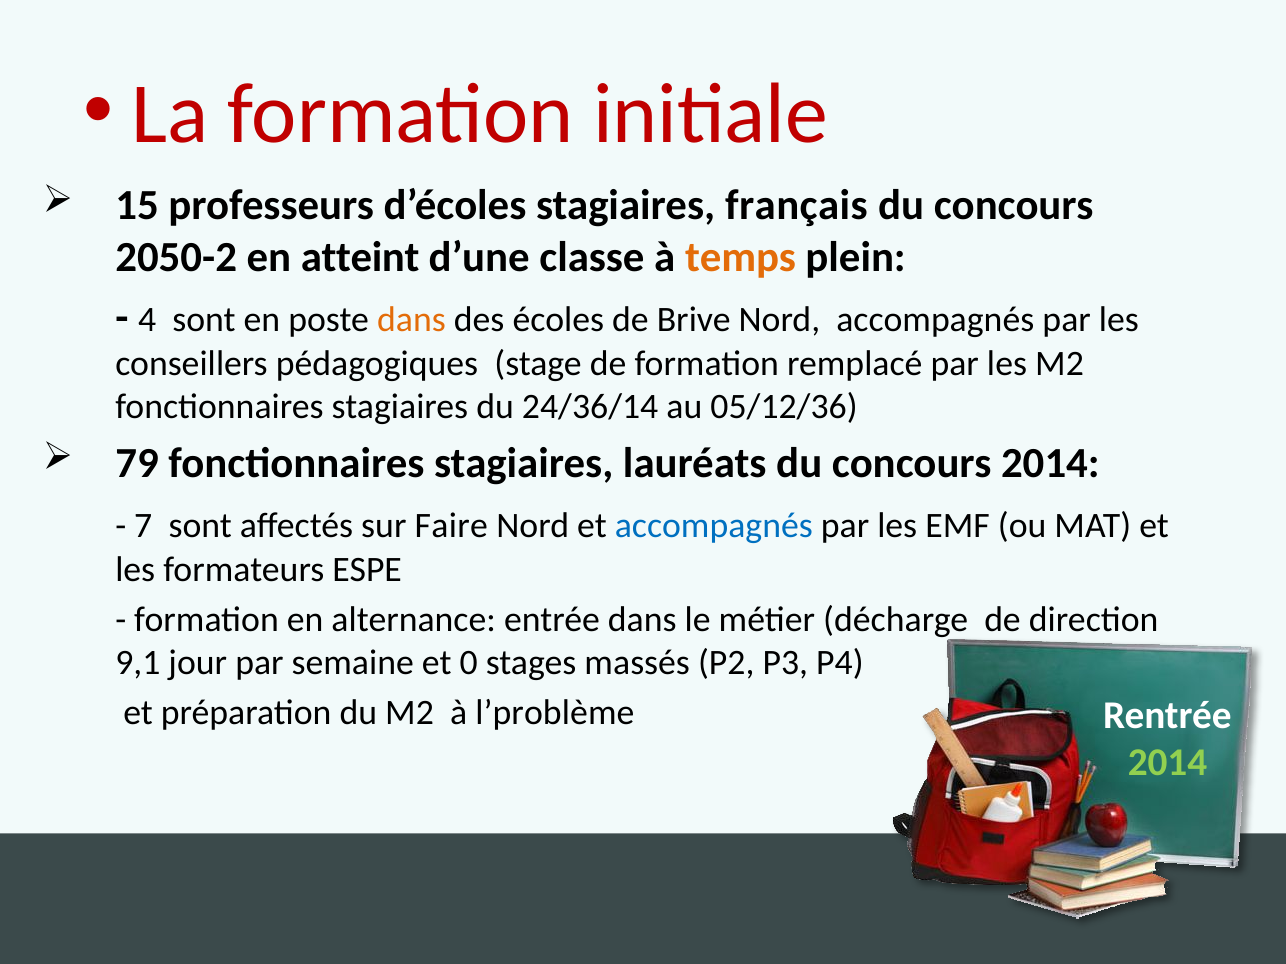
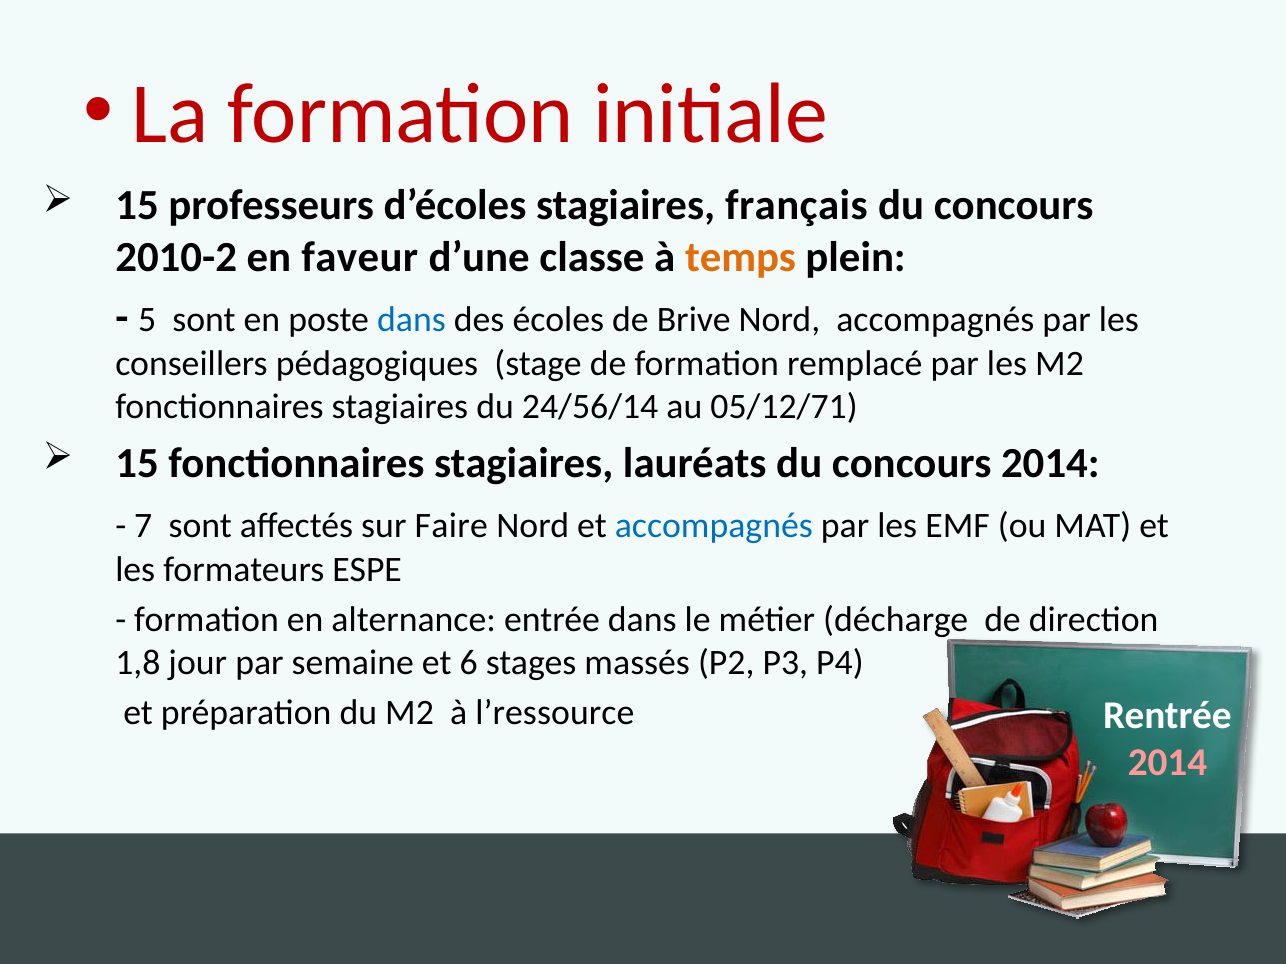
2050-2: 2050-2 -> 2010-2
atteint: atteint -> faveur
4: 4 -> 5
dans at (411, 320) colour: orange -> blue
24/36/14: 24/36/14 -> 24/56/14
05/12/36: 05/12/36 -> 05/12/71
79 at (137, 463): 79 -> 15
9,1: 9,1 -> 1,8
0: 0 -> 6
l’problème: l’problème -> l’ressource
2014 at (1167, 763) colour: light green -> pink
